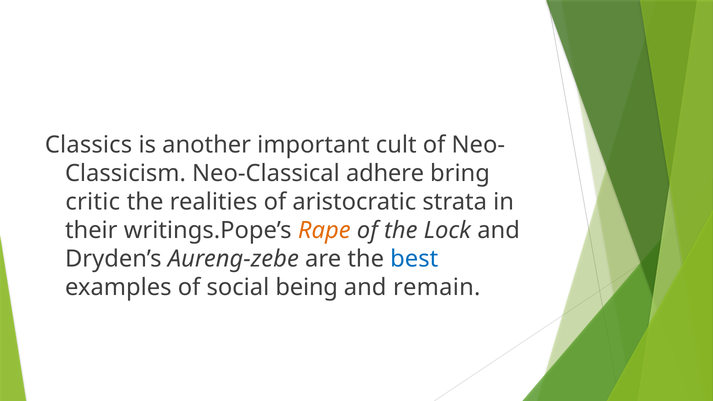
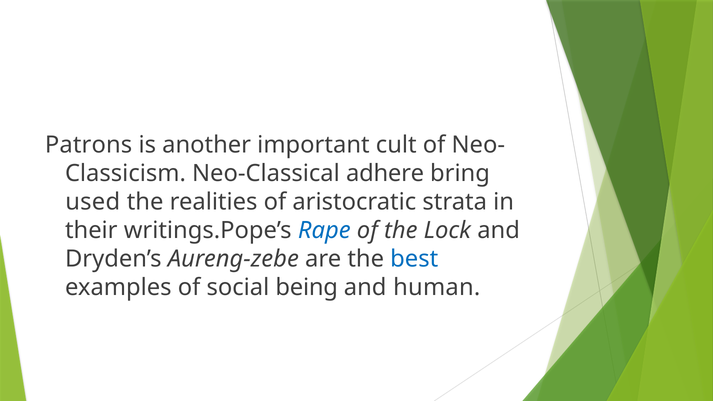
Classics: Classics -> Patrons
critic: critic -> used
Rape colour: orange -> blue
remain: remain -> human
